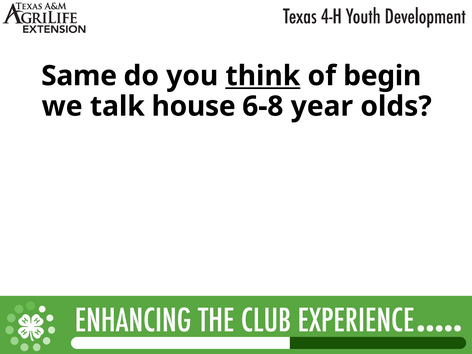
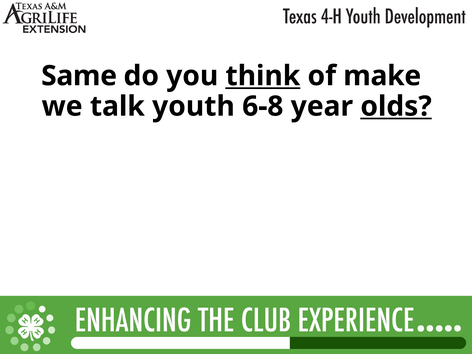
begin: begin -> make
house: house -> youth
olds underline: none -> present
